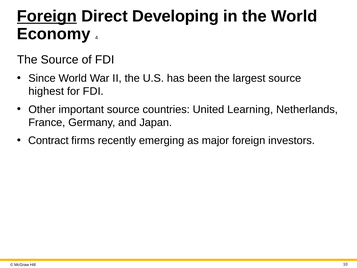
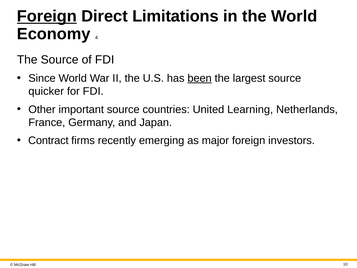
Developing: Developing -> Limitations
been underline: none -> present
highest: highest -> quicker
